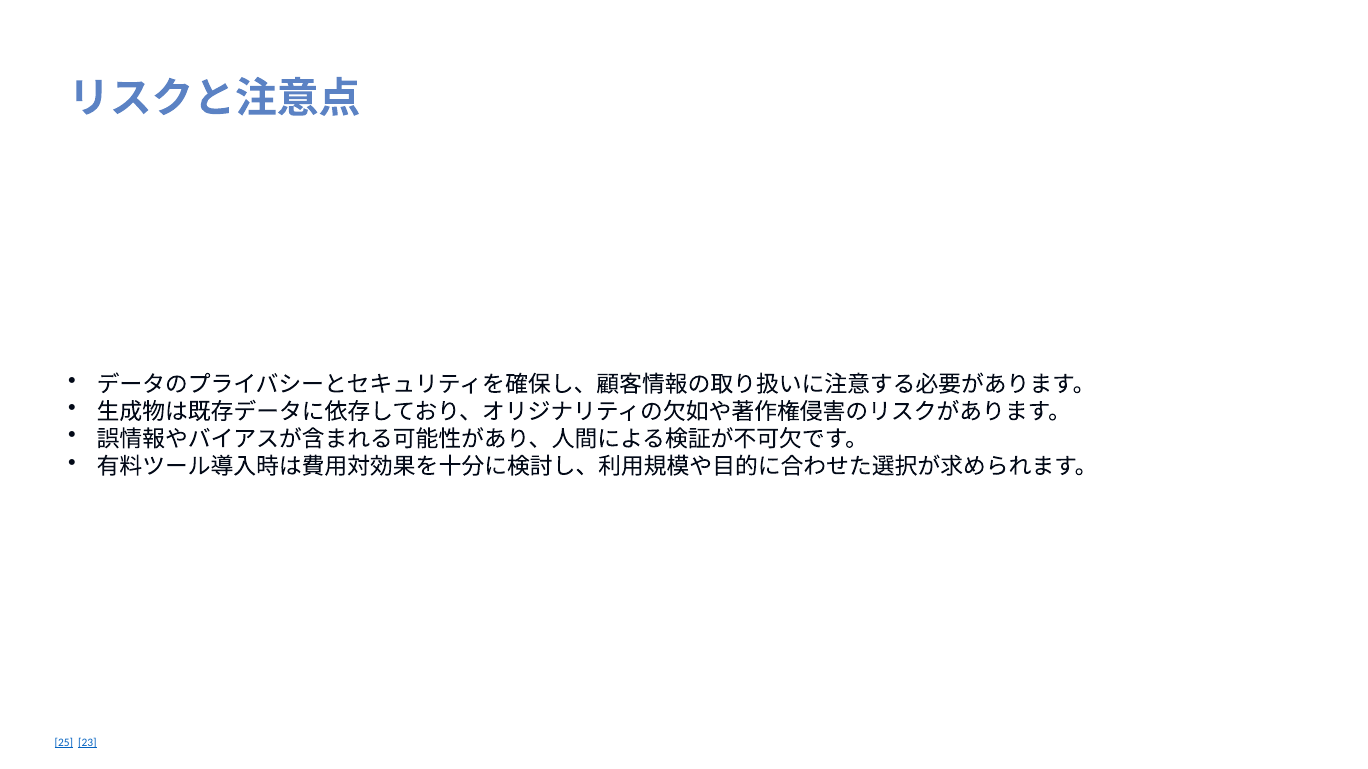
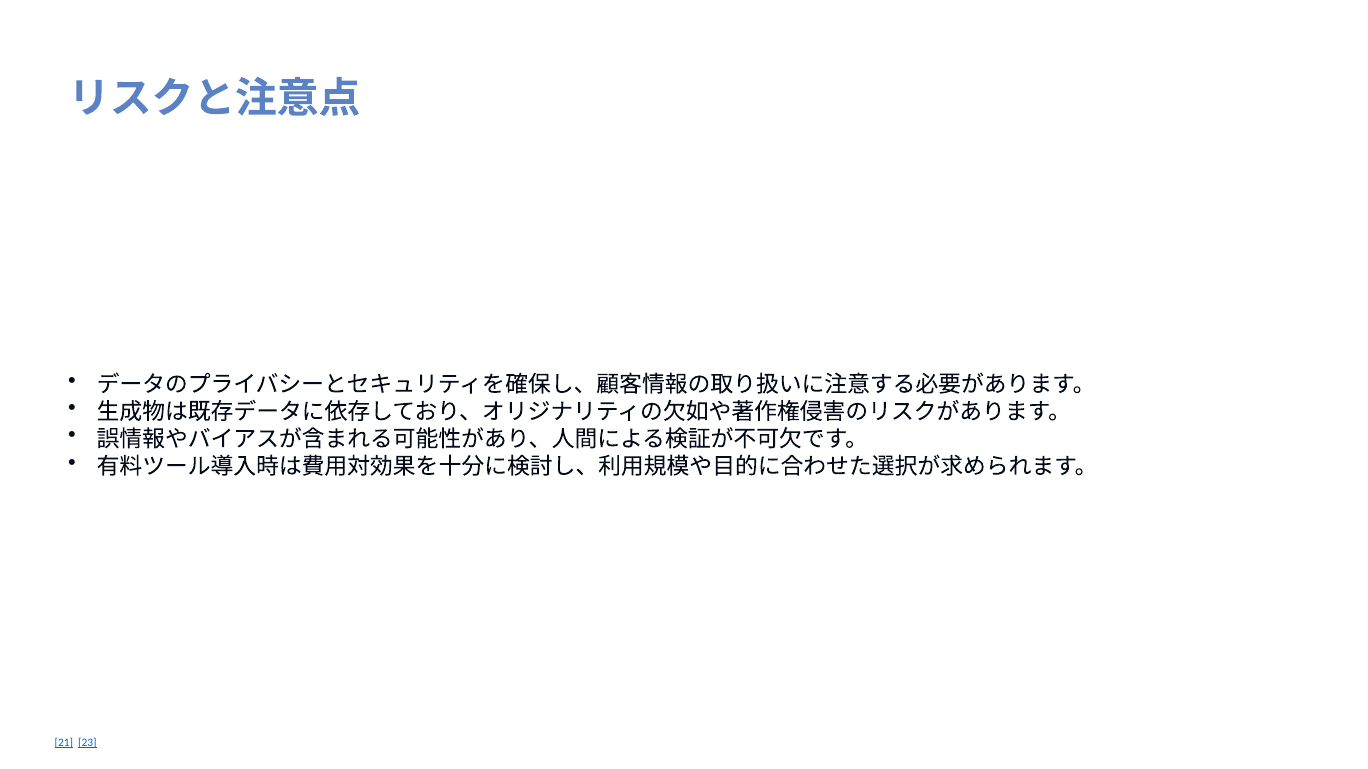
25: 25 -> 21
